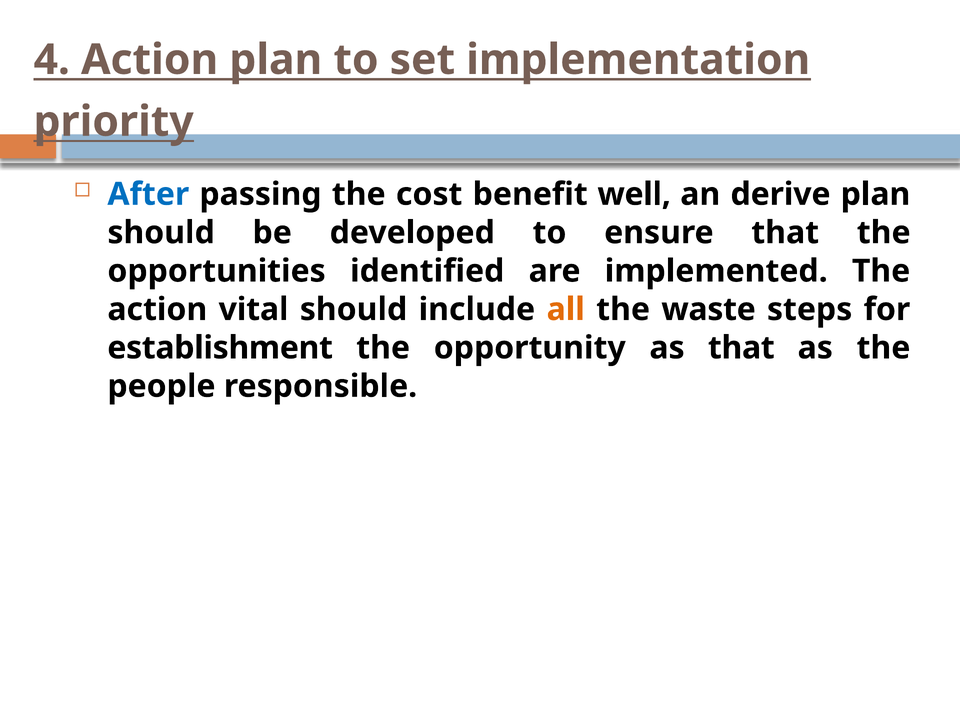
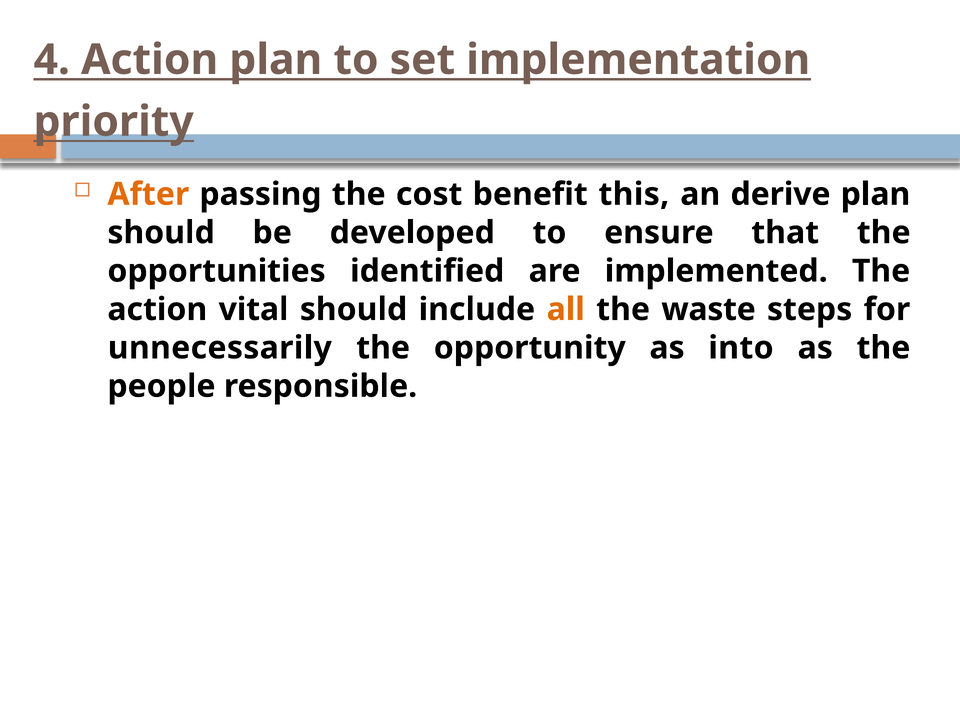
After colour: blue -> orange
well: well -> this
establishment: establishment -> unnecessarily
as that: that -> into
